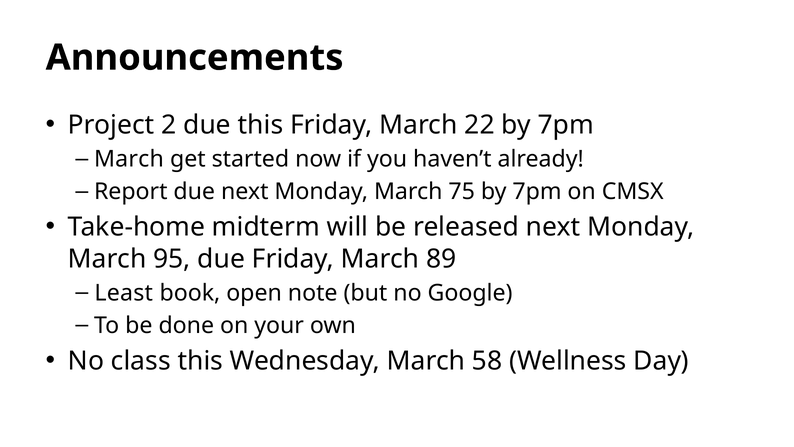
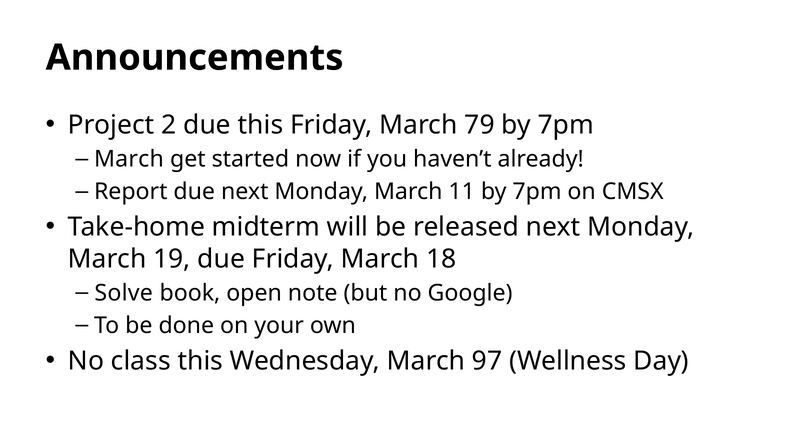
22: 22 -> 79
75: 75 -> 11
95: 95 -> 19
89: 89 -> 18
Least: Least -> Solve
58: 58 -> 97
